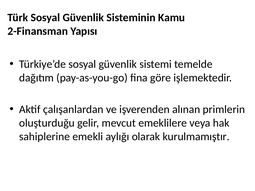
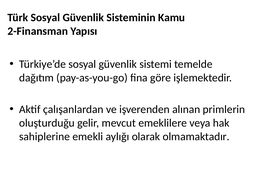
kurulmamıştır: kurulmamıştır -> olmamaktadır
